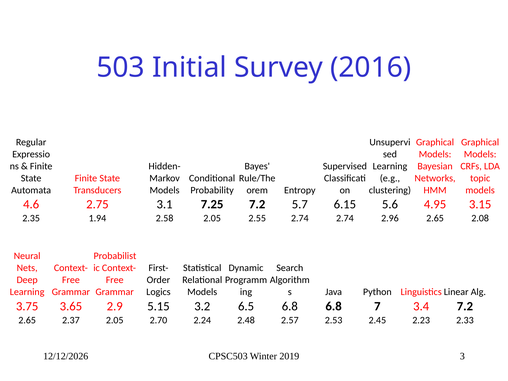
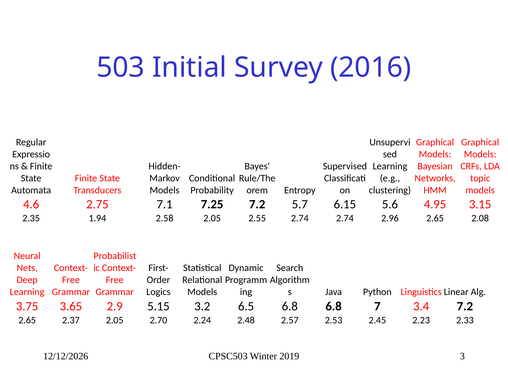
3.1: 3.1 -> 7.1
